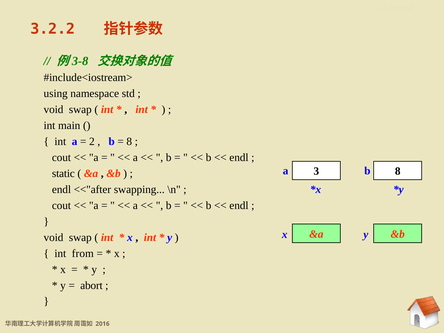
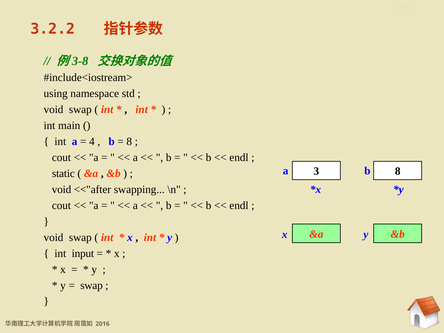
2: 2 -> 4
endl at (61, 189): endl -> void
from: from -> input
abort at (91, 285): abort -> swap
